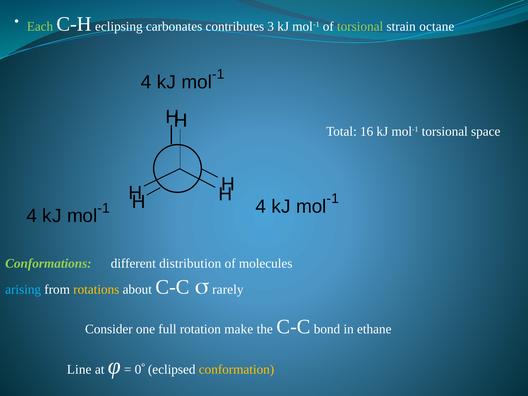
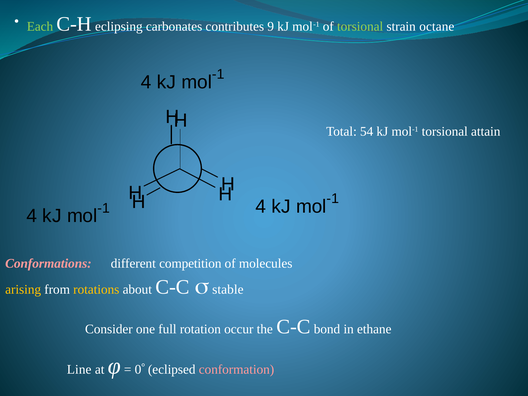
3: 3 -> 9
16: 16 -> 54
space: space -> attain
Conformations colour: light green -> pink
distribution: distribution -> competition
arising colour: light blue -> yellow
rarely: rarely -> stable
make: make -> occur
conformation colour: yellow -> pink
